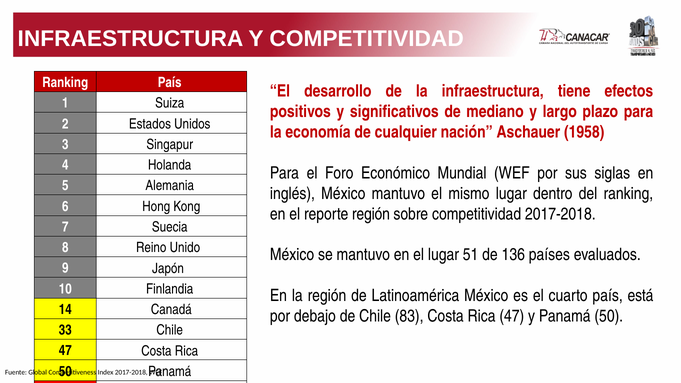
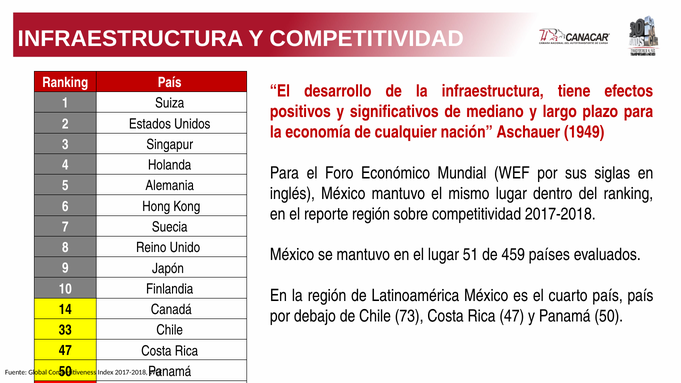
1958: 1958 -> 1949
136: 136 -> 459
país está: está -> país
83: 83 -> 73
